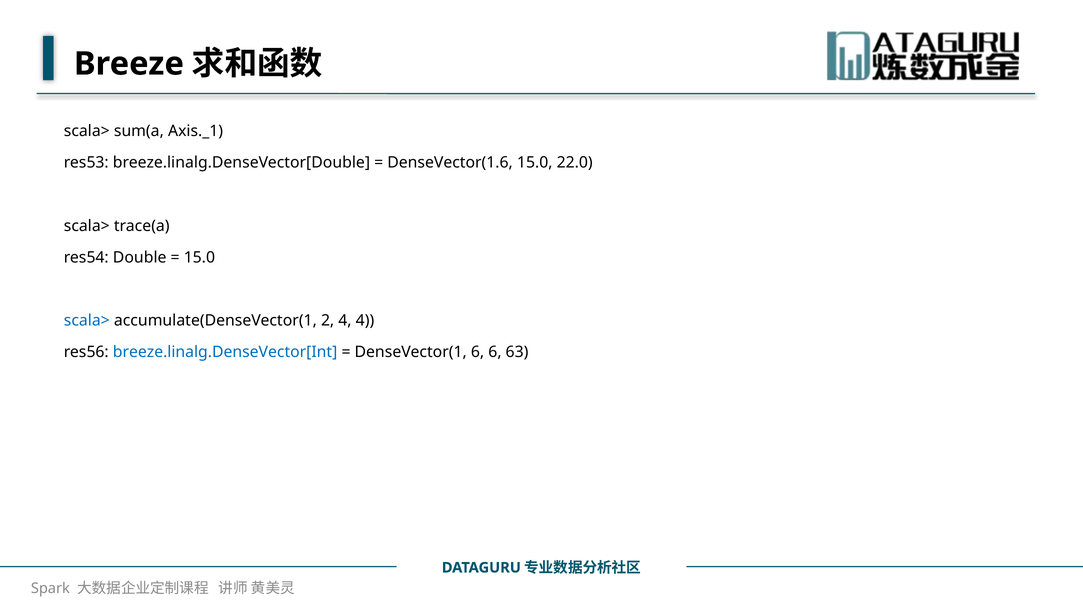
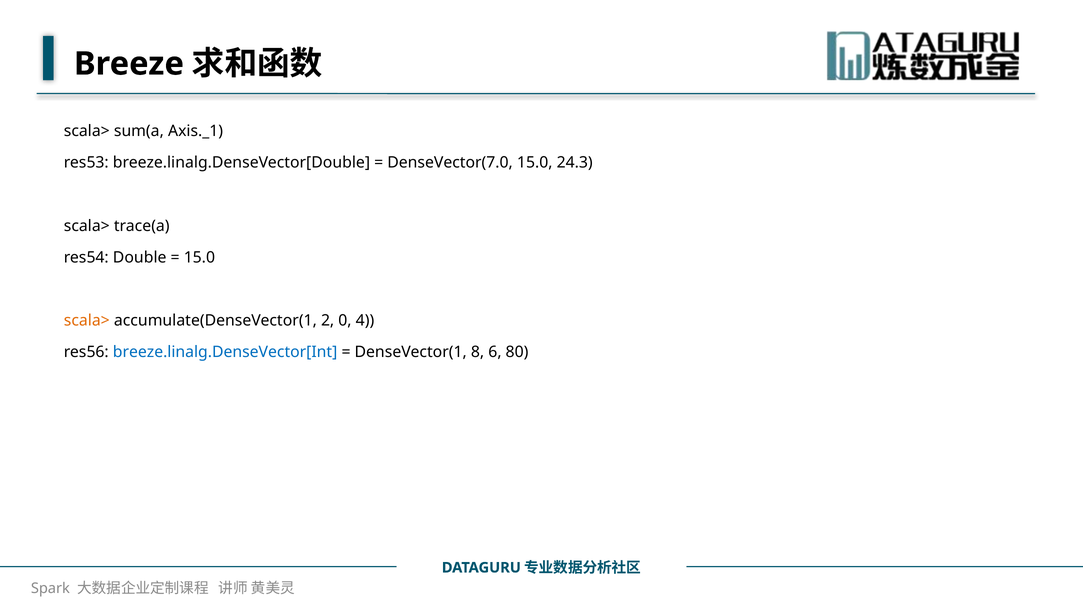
DenseVector(1.6: DenseVector(1.6 -> DenseVector(7.0
22.0: 22.0 -> 24.3
scala> at (87, 321) colour: blue -> orange
2 4: 4 -> 0
DenseVector(1 6: 6 -> 8
63: 63 -> 80
